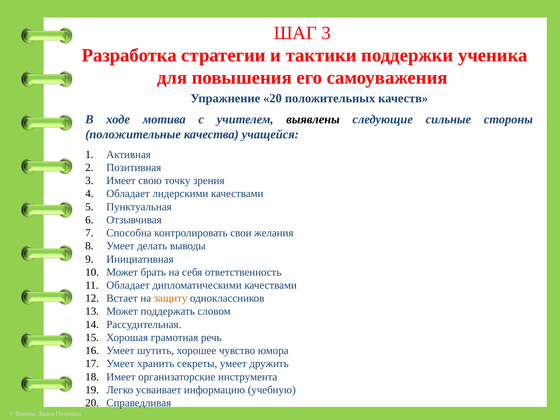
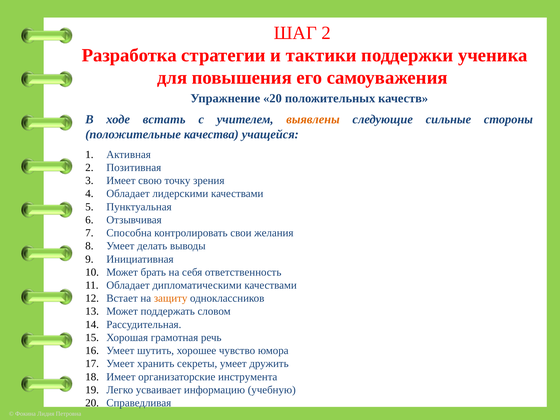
ШАГ 3: 3 -> 2
мотива: мотива -> встать
выявлены colour: black -> orange
